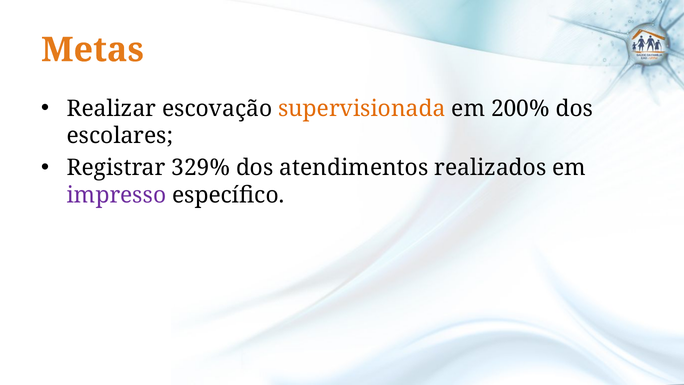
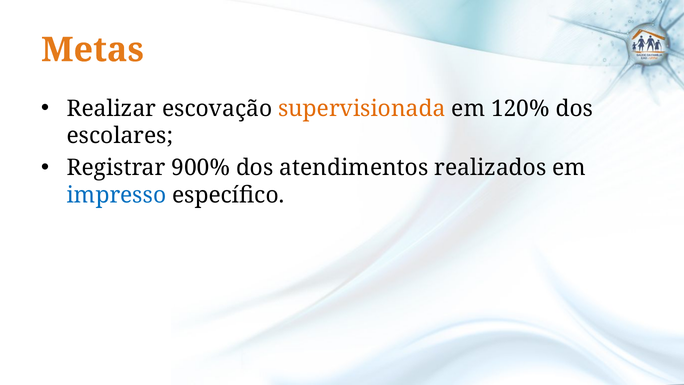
200%: 200% -> 120%
329%: 329% -> 900%
impresso colour: purple -> blue
